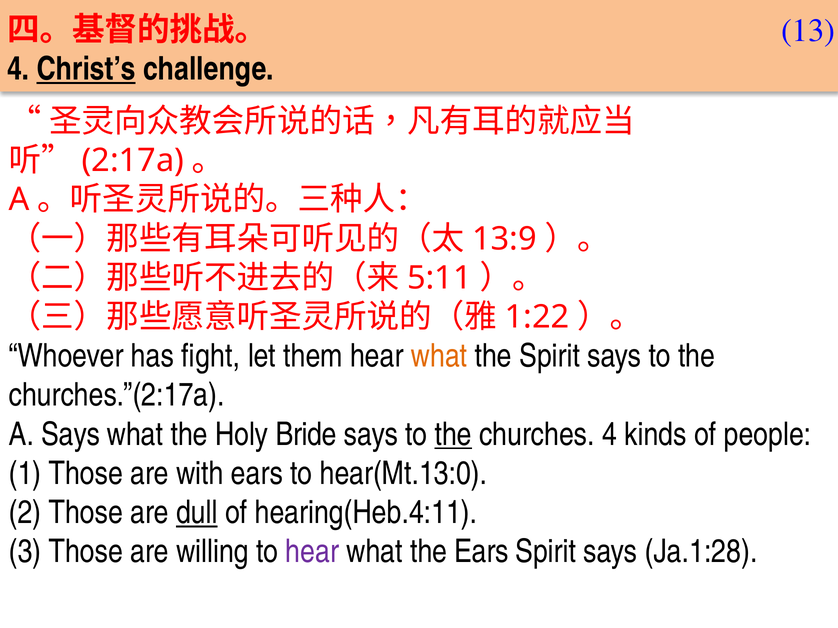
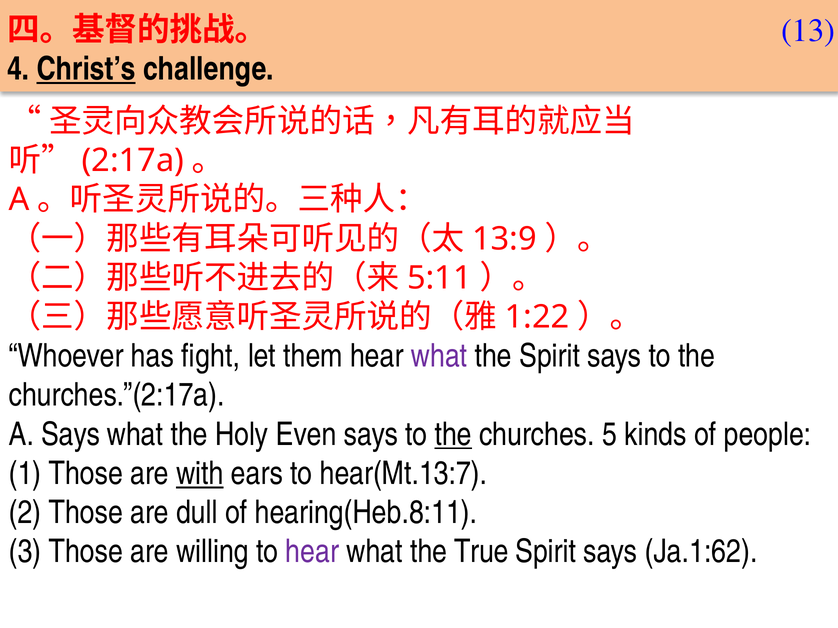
what at (439, 356) colour: orange -> purple
Bride: Bride -> Even
churches 4: 4 -> 5
with underline: none -> present
hear(Mt.13:0: hear(Mt.13:0 -> hear(Mt.13:7
dull underline: present -> none
hearing(Heb.4:11: hearing(Heb.4:11 -> hearing(Heb.8:11
the Ears: Ears -> True
Ja.1:28: Ja.1:28 -> Ja.1:62
